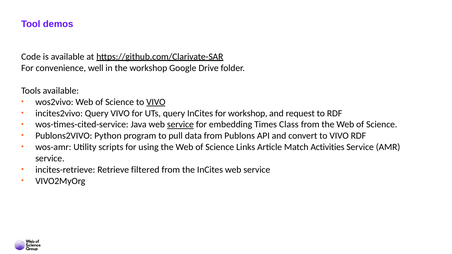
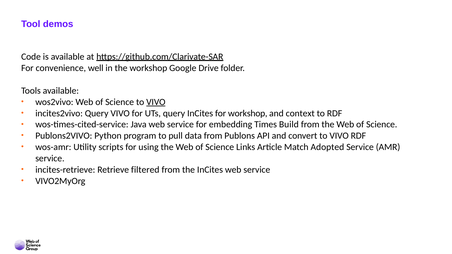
request: request -> context
service at (180, 125) underline: present -> none
Class: Class -> Build
Activities: Activities -> Adopted
